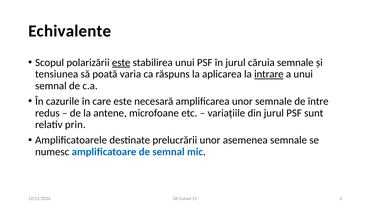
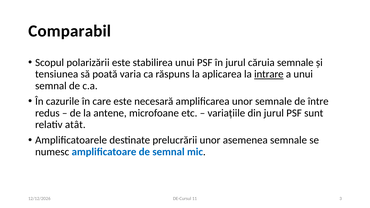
Echivalente: Echivalente -> Comparabil
este at (121, 63) underline: present -> none
prin: prin -> atât
